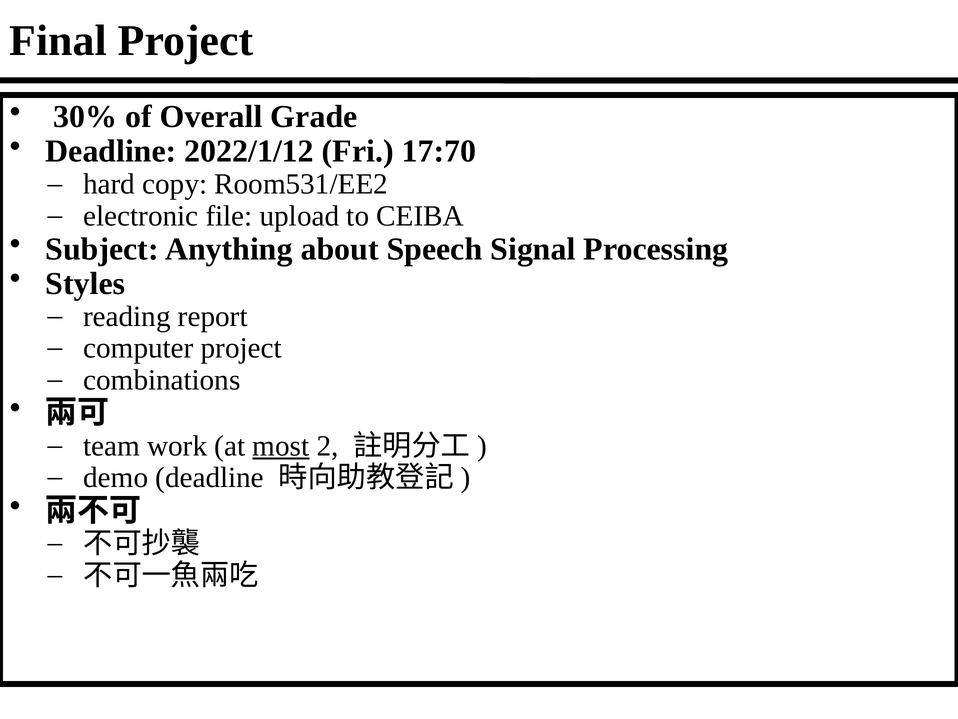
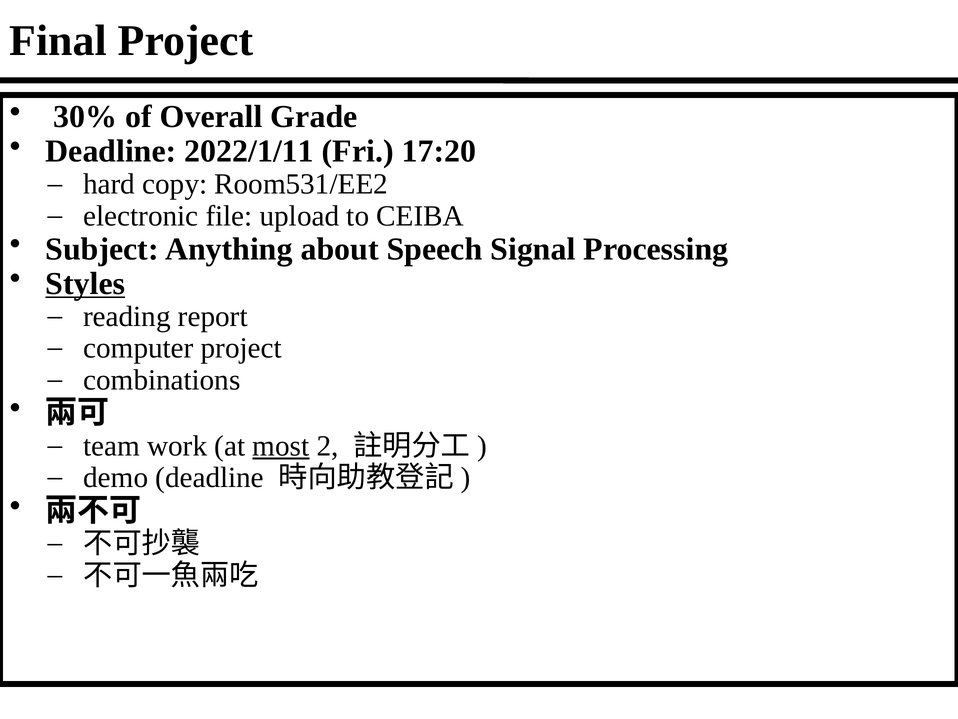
2022/1/12: 2022/1/12 -> 2022/1/11
17:70: 17:70 -> 17:20
Styles underline: none -> present
